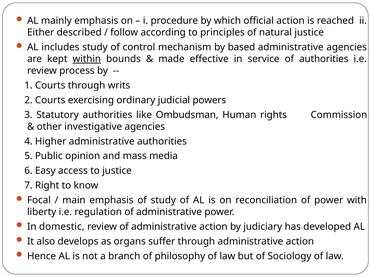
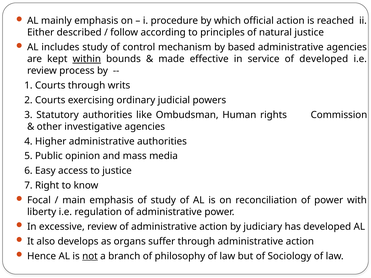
of authorities: authorities -> developed
domestic: domestic -> excessive
not underline: none -> present
